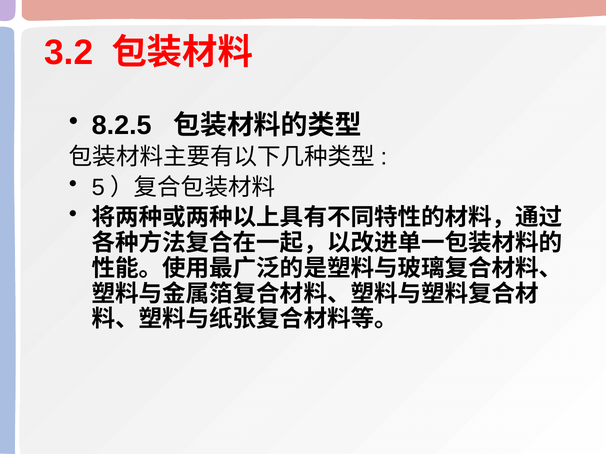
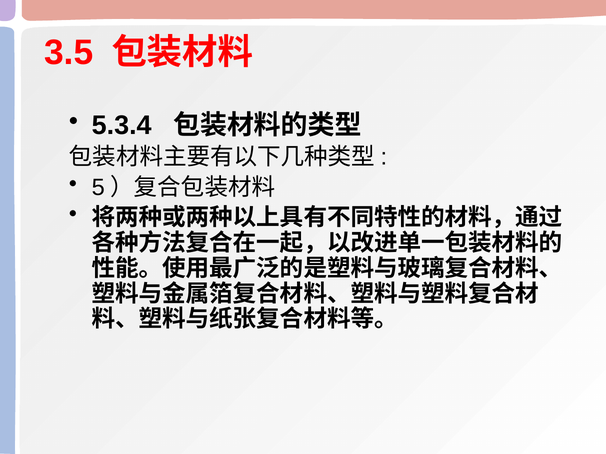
3.2: 3.2 -> 3.5
8.2.5: 8.2.5 -> 5.3.4
